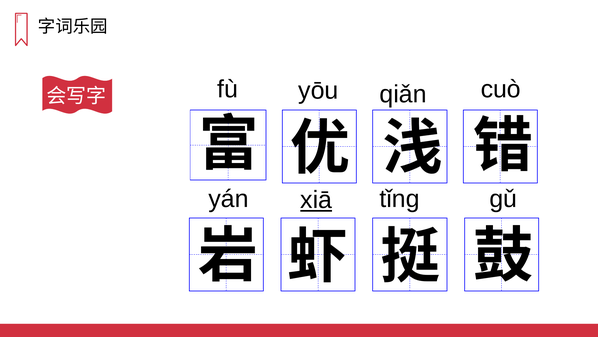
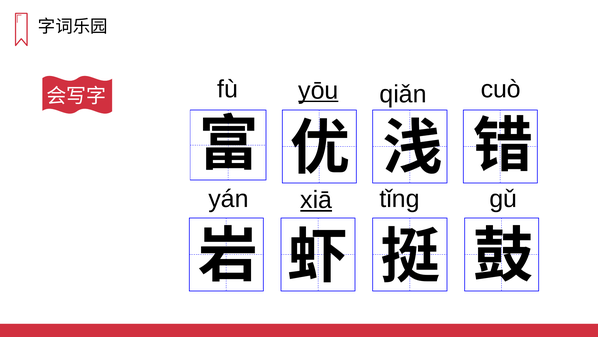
yōu underline: none -> present
